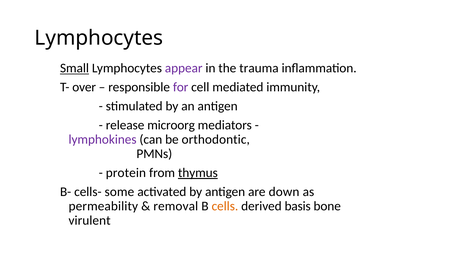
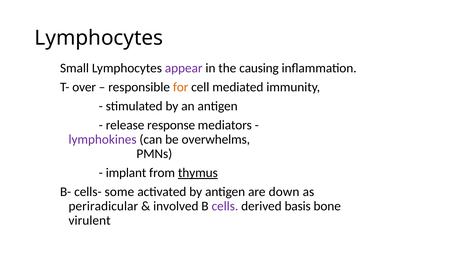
Small underline: present -> none
trauma: trauma -> causing
for colour: purple -> orange
microorg: microorg -> response
orthodontic: orthodontic -> overwhelms
protein: protein -> implant
permeability: permeability -> periradicular
removal: removal -> involved
cells colour: orange -> purple
